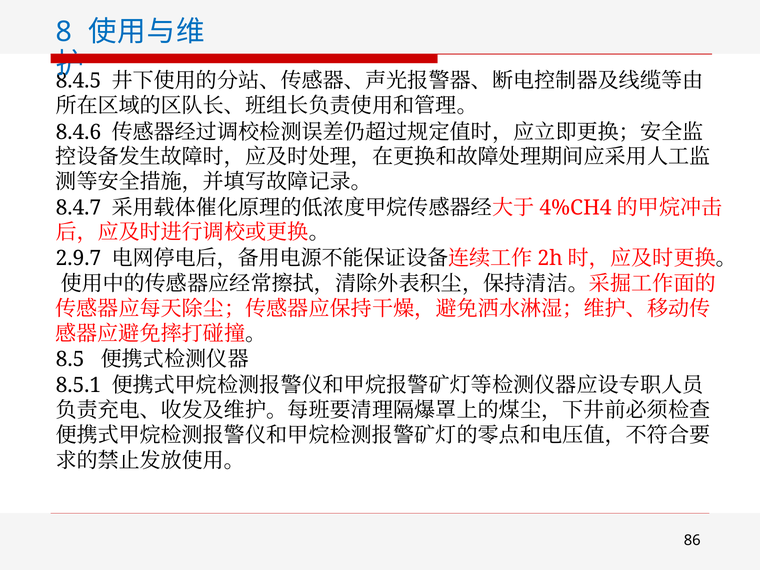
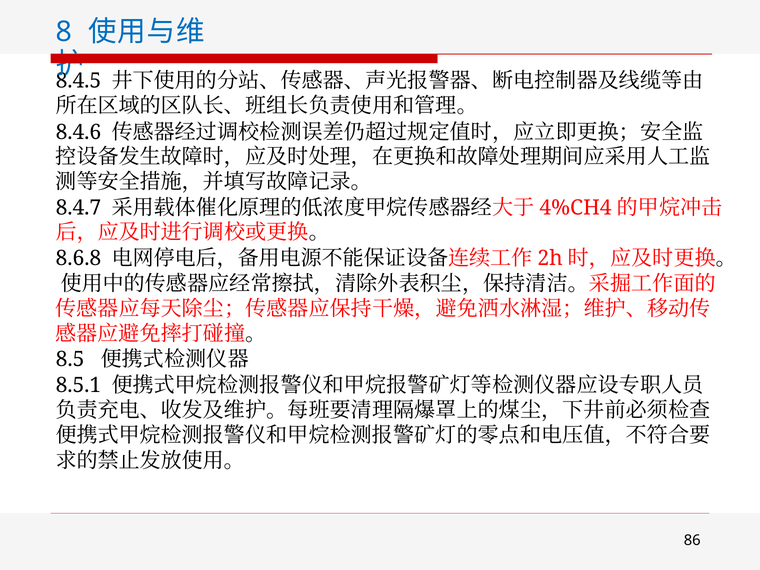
2.9.7: 2.9.7 -> 8.6.8
